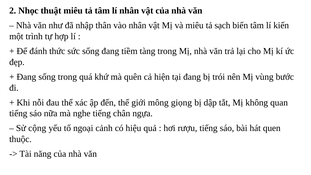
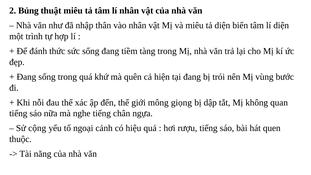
Nhọc: Nhọc -> Bủng
tả sạch: sạch -> diện
lí kiến: kiến -> diện
